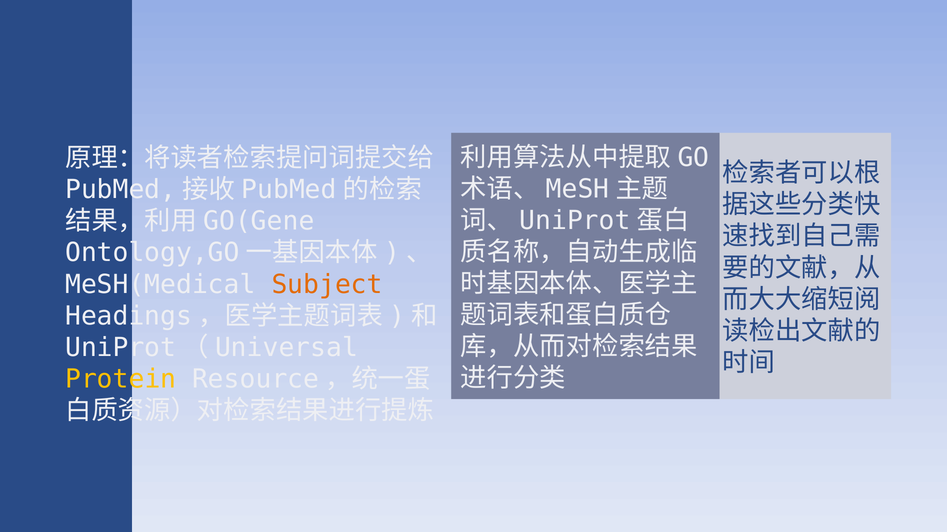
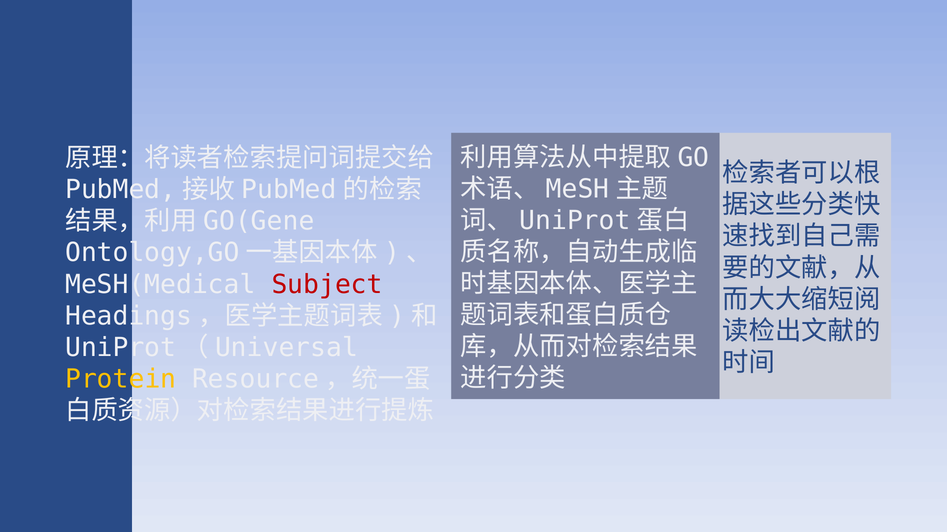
Subject colour: orange -> red
